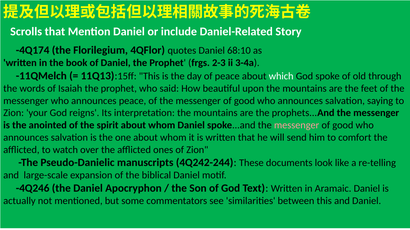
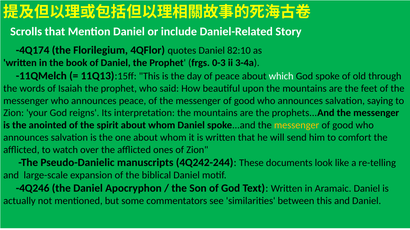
68:10: 68:10 -> 82:10
2-3: 2-3 -> 0-3
messenger at (297, 126) colour: pink -> yellow
